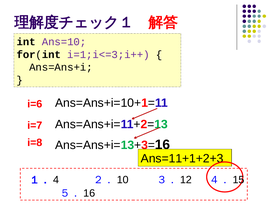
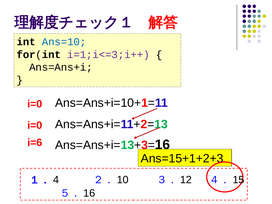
Ans=10 colour: purple -> blue
i=6 at (35, 104): i=6 -> i=0
i=7 at (35, 125): i=7 -> i=0
i=8: i=8 -> i=6
Ans=11+1+2+3: Ans=11+1+2+3 -> Ans=15+1+2+3
